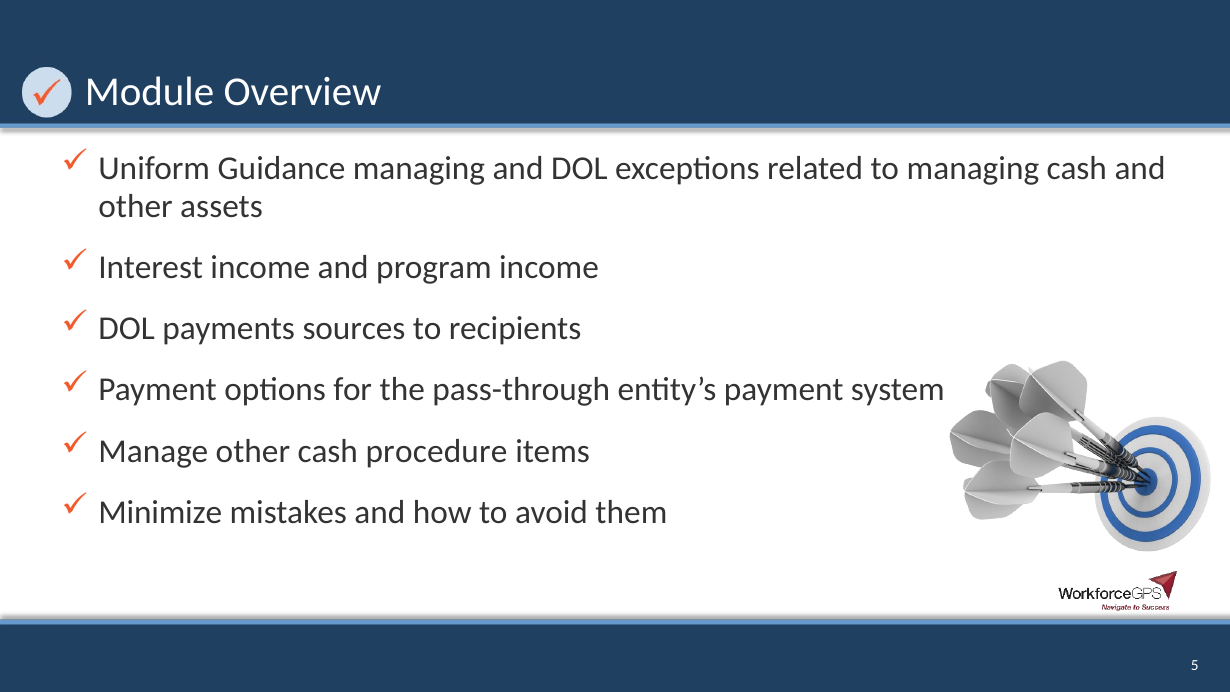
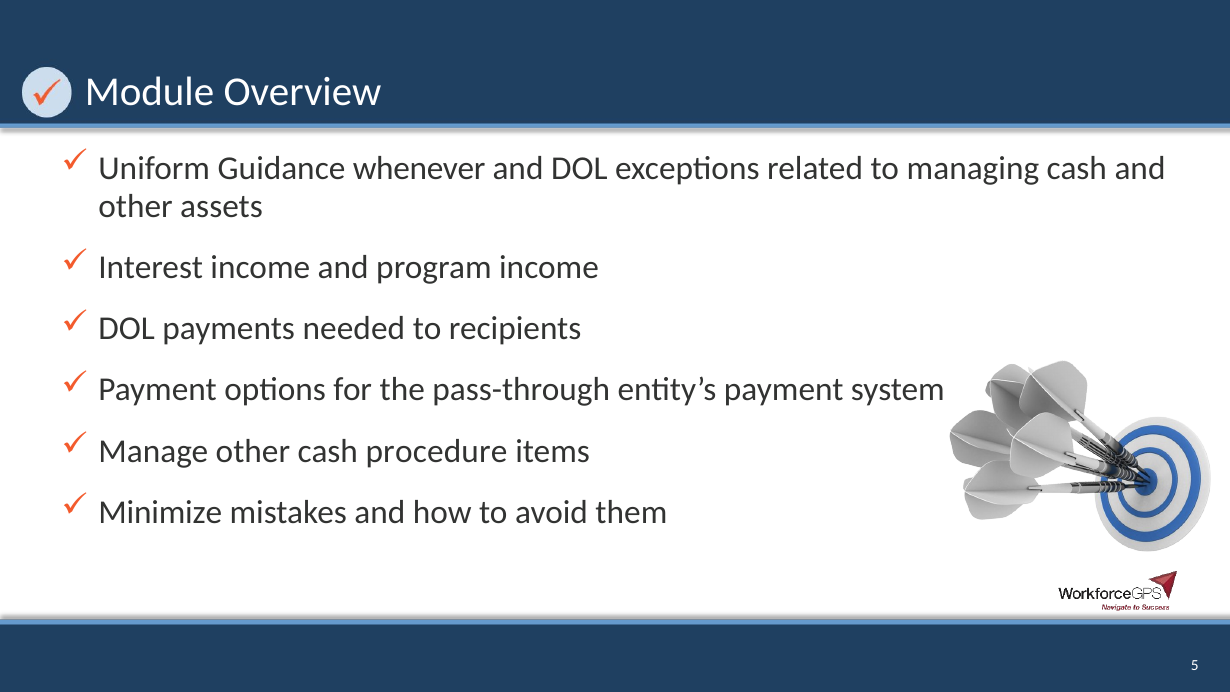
Guidance managing: managing -> whenever
sources: sources -> needed
